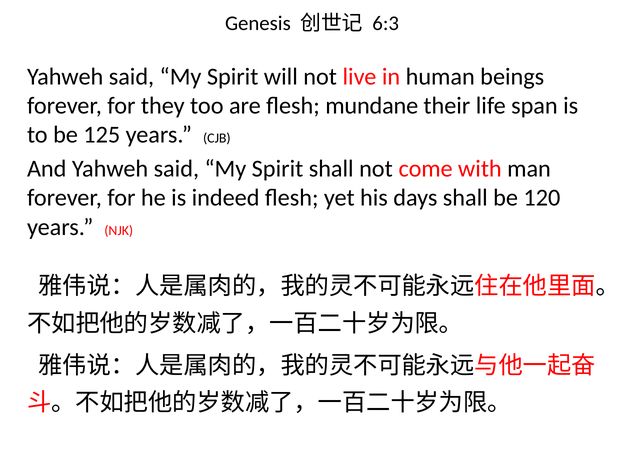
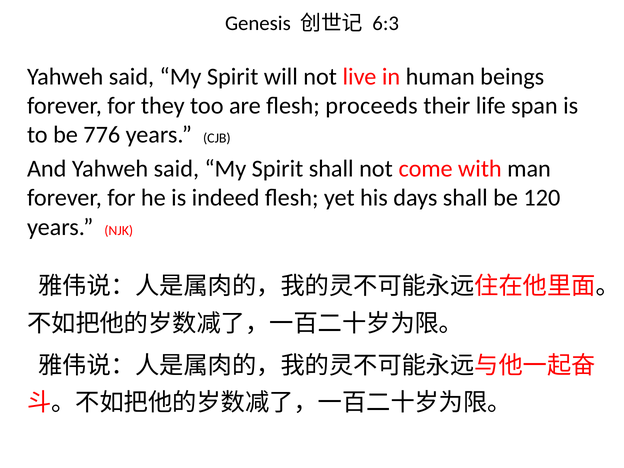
mundane: mundane -> proceeds
125: 125 -> 776
